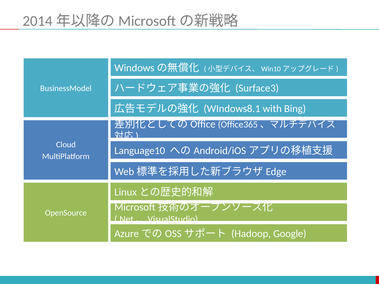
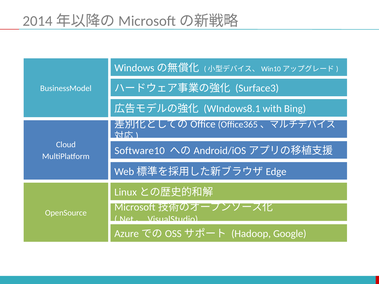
Language10: Language10 -> Software10
